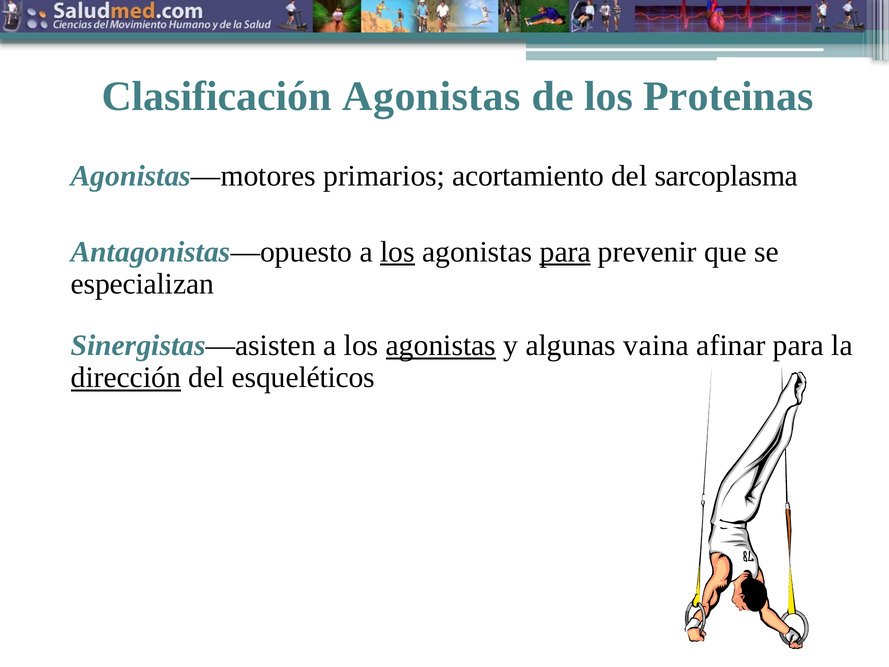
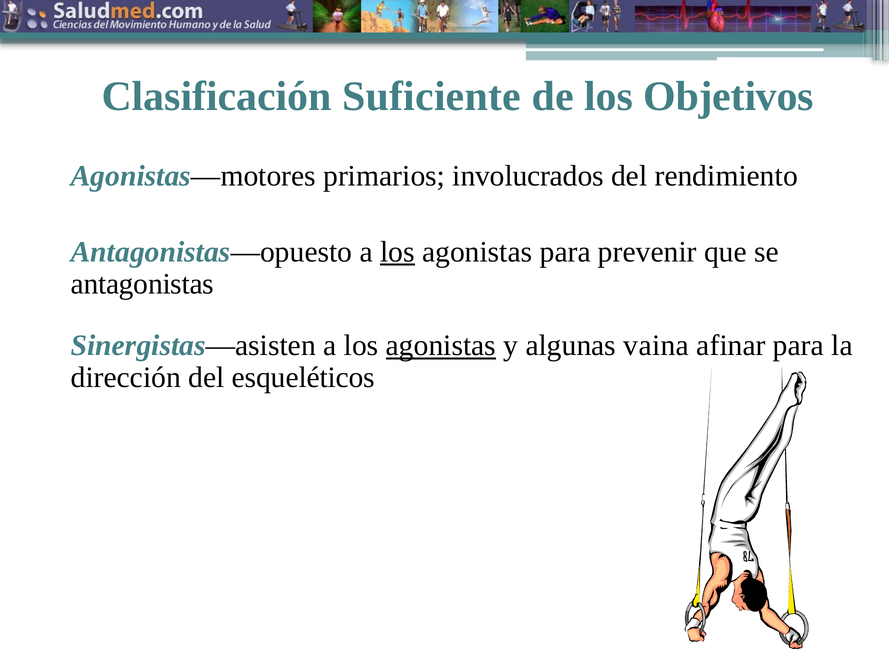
Clasificación Agonistas: Agonistas -> Suficiente
Proteinas: Proteinas -> Objetivos
acortamiento: acortamiento -> involucrados
sarcoplasma: sarcoplasma -> rendimiento
para at (565, 252) underline: present -> none
especializan: especializan -> antagonistas
dirección underline: present -> none
